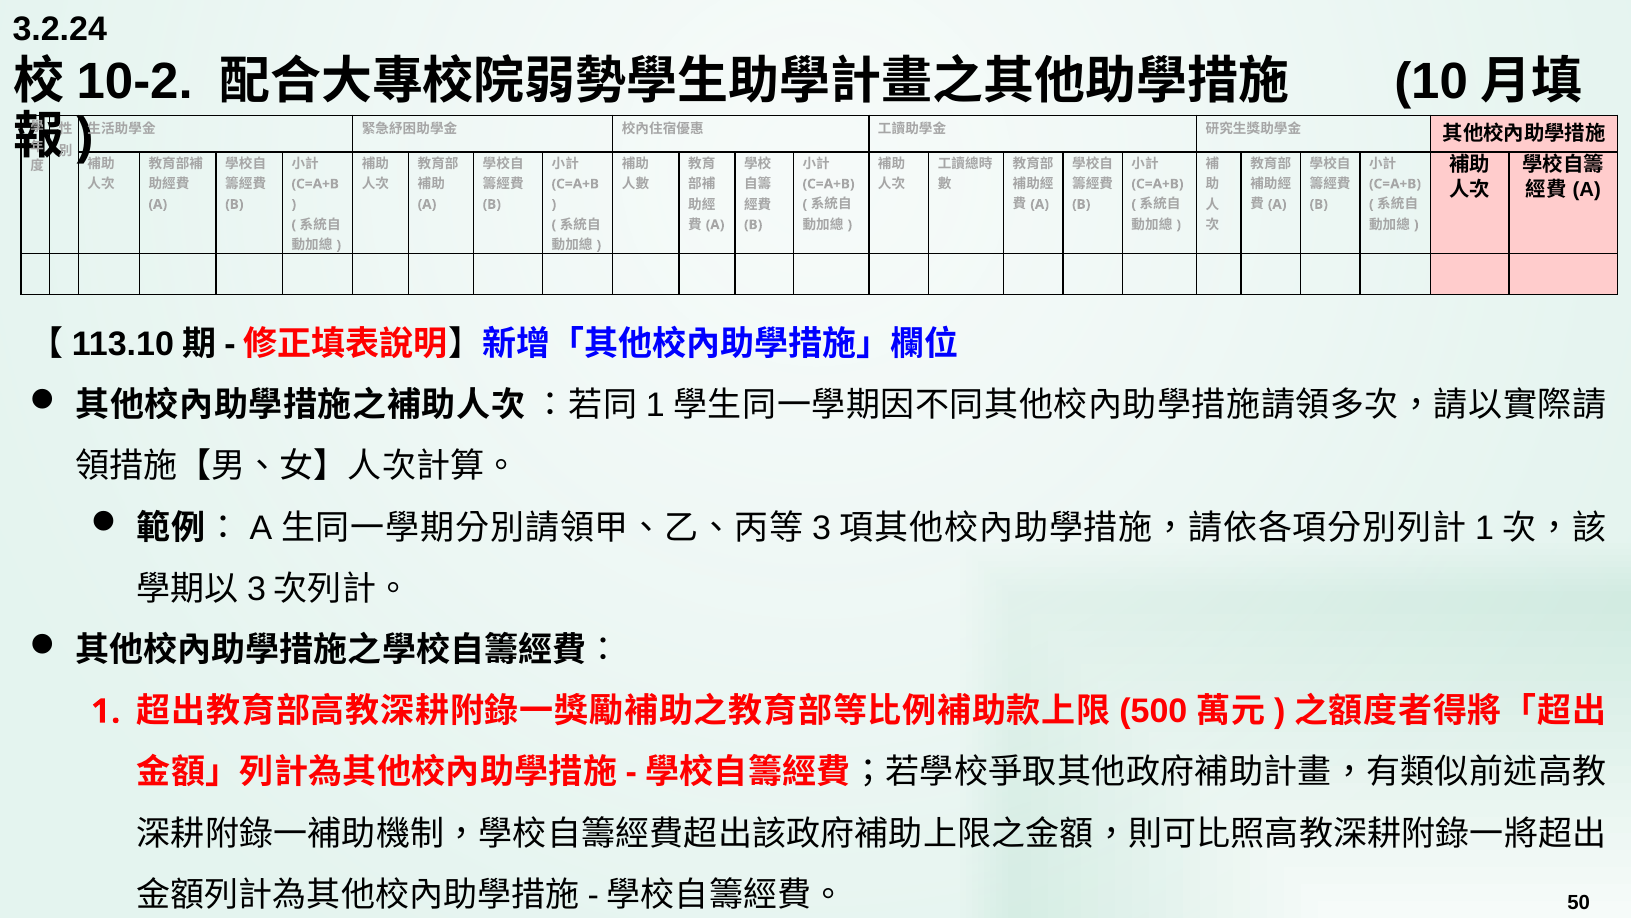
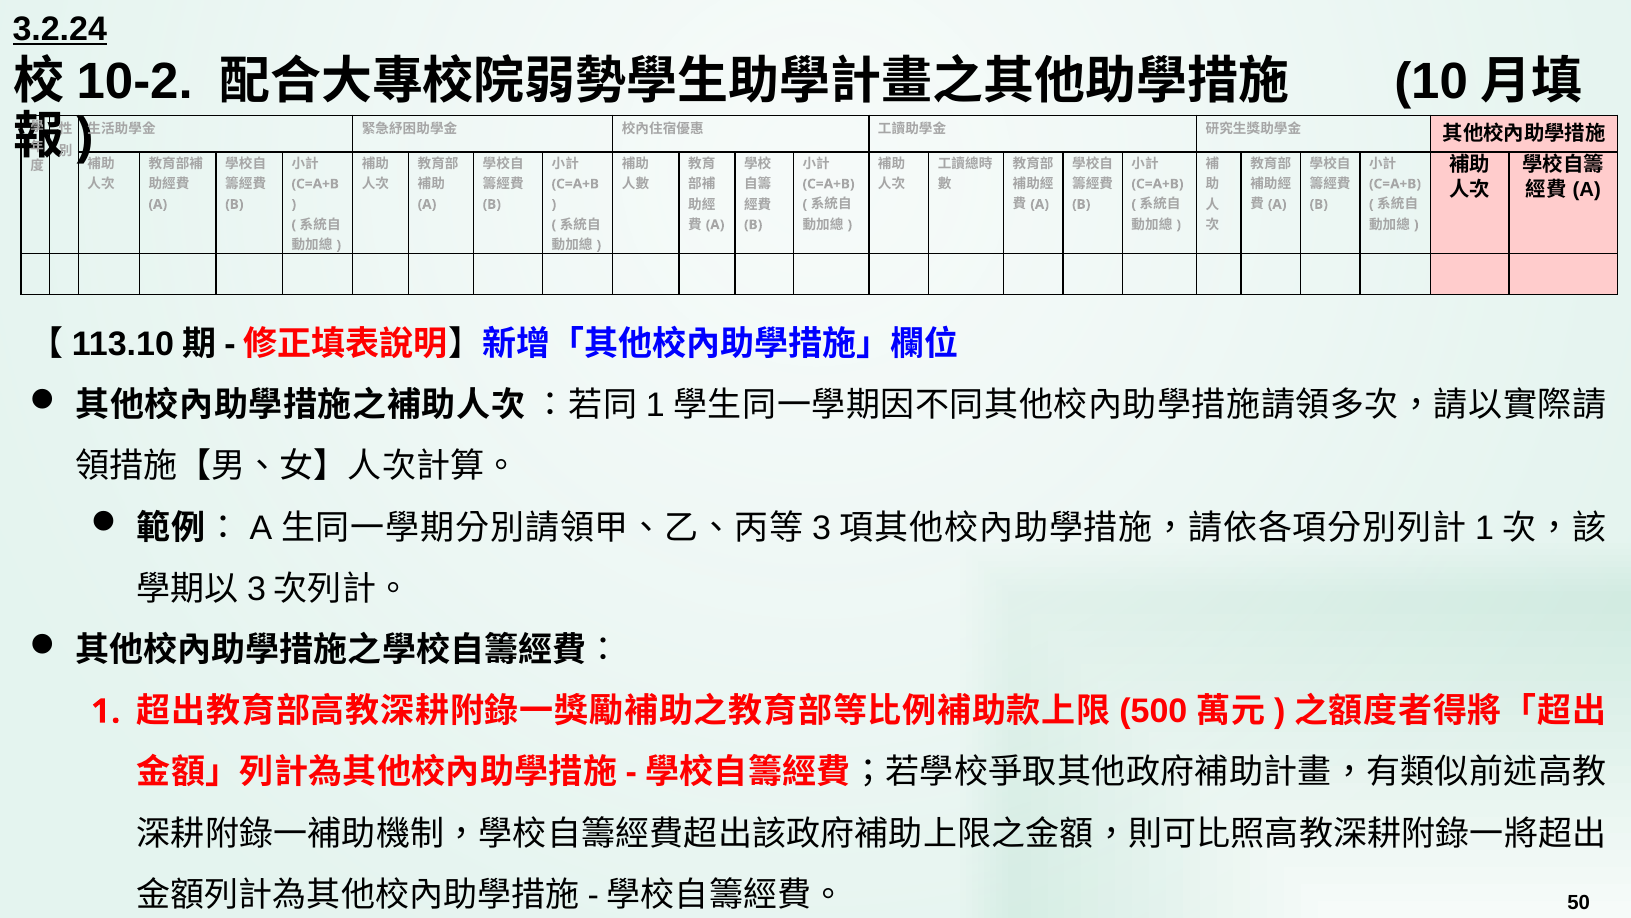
3.2.24 underline: none -> present
